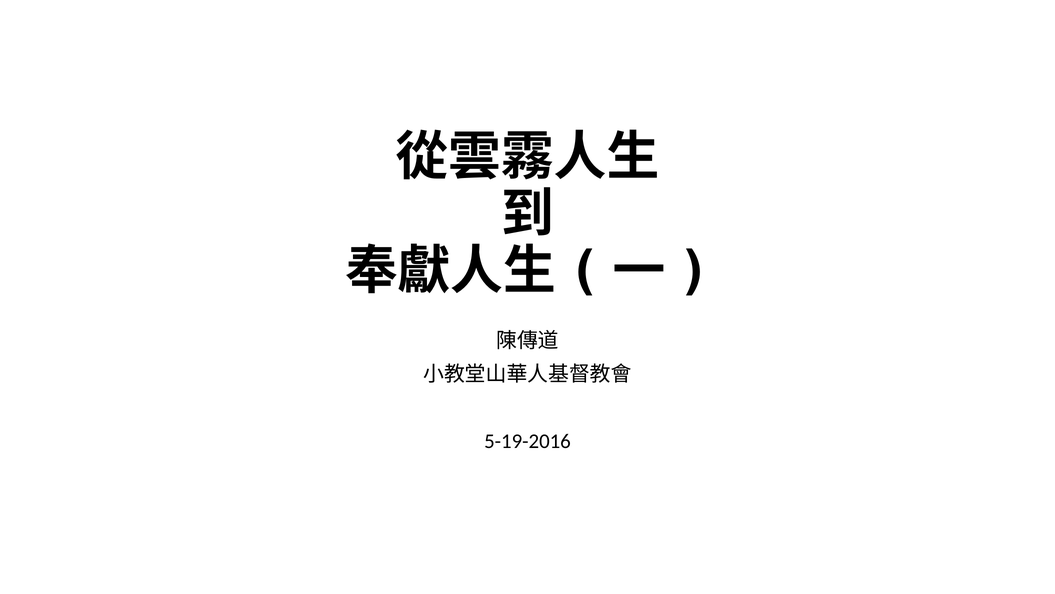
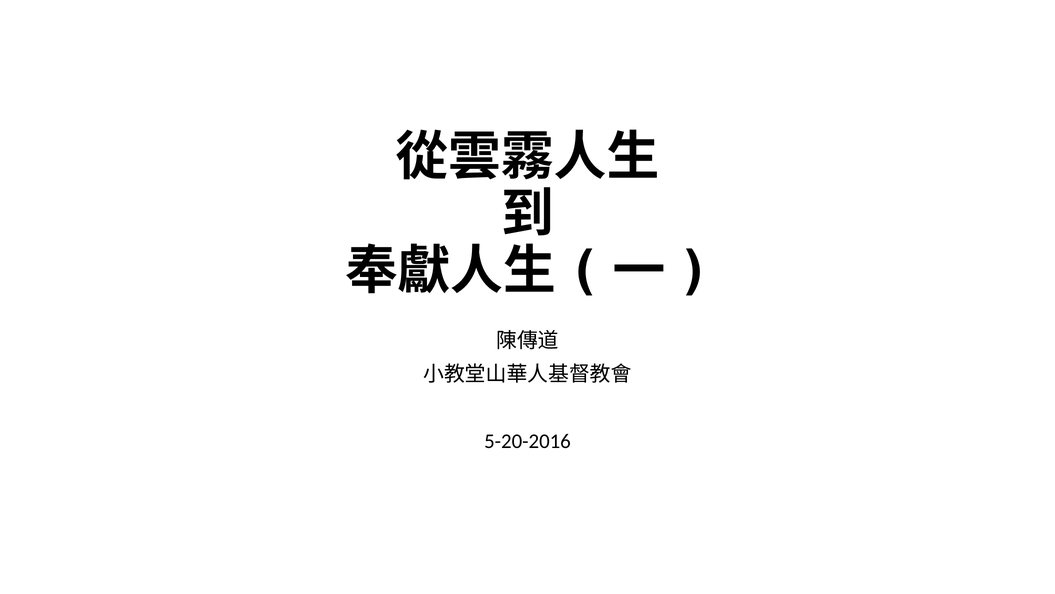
5-19-2016: 5-19-2016 -> 5-20-2016
